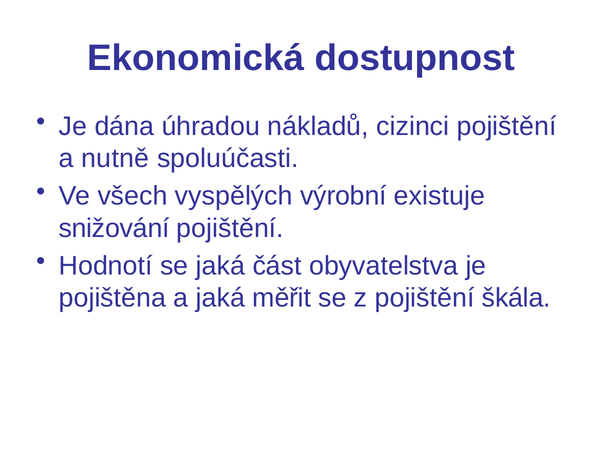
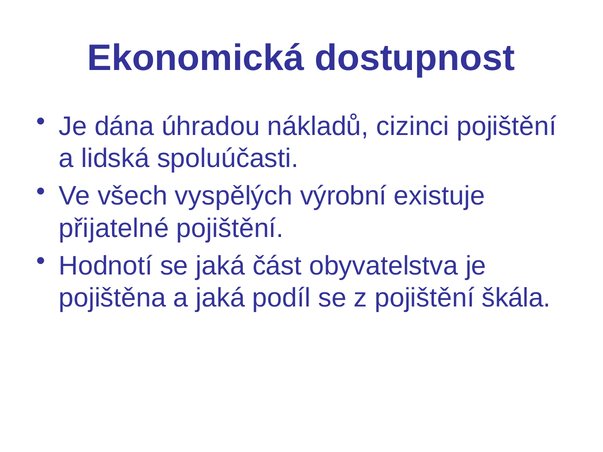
nutně: nutně -> lidská
snižování: snižování -> přijatelné
měřit: měřit -> podíl
